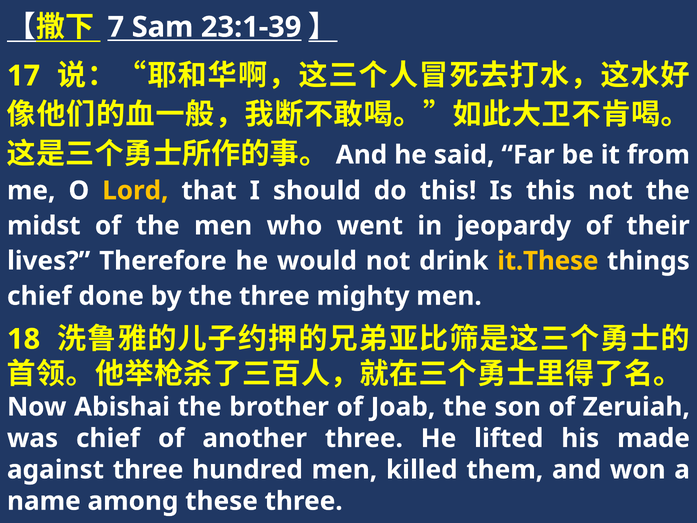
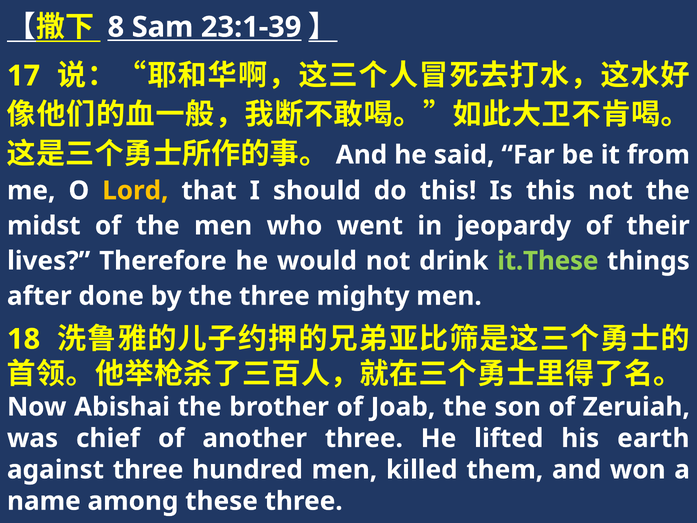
7: 7 -> 8
it.These colour: yellow -> light green
chief at (39, 296): chief -> after
made: made -> earth
